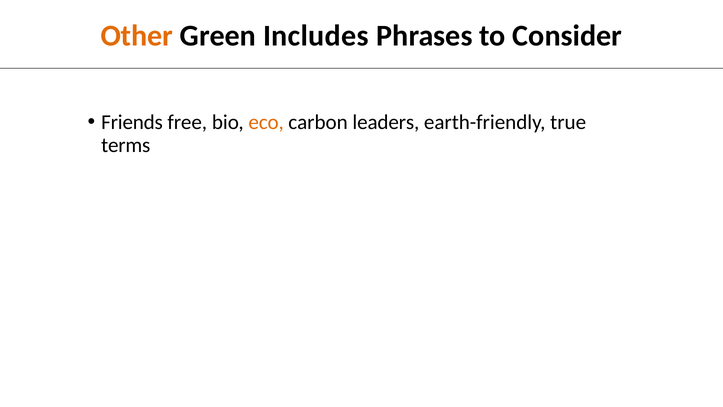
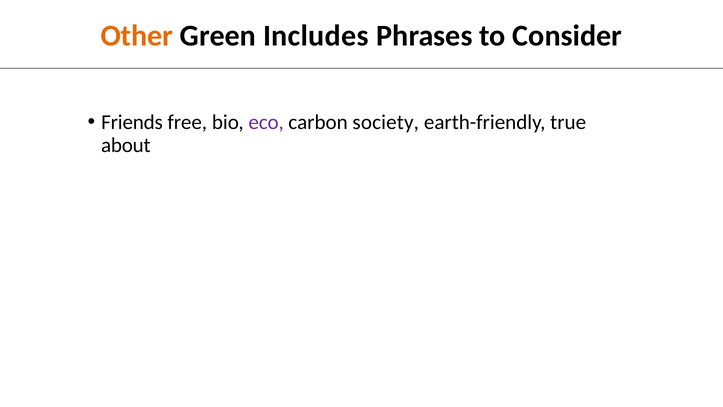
eco colour: orange -> purple
leaders: leaders -> society
terms: terms -> about
